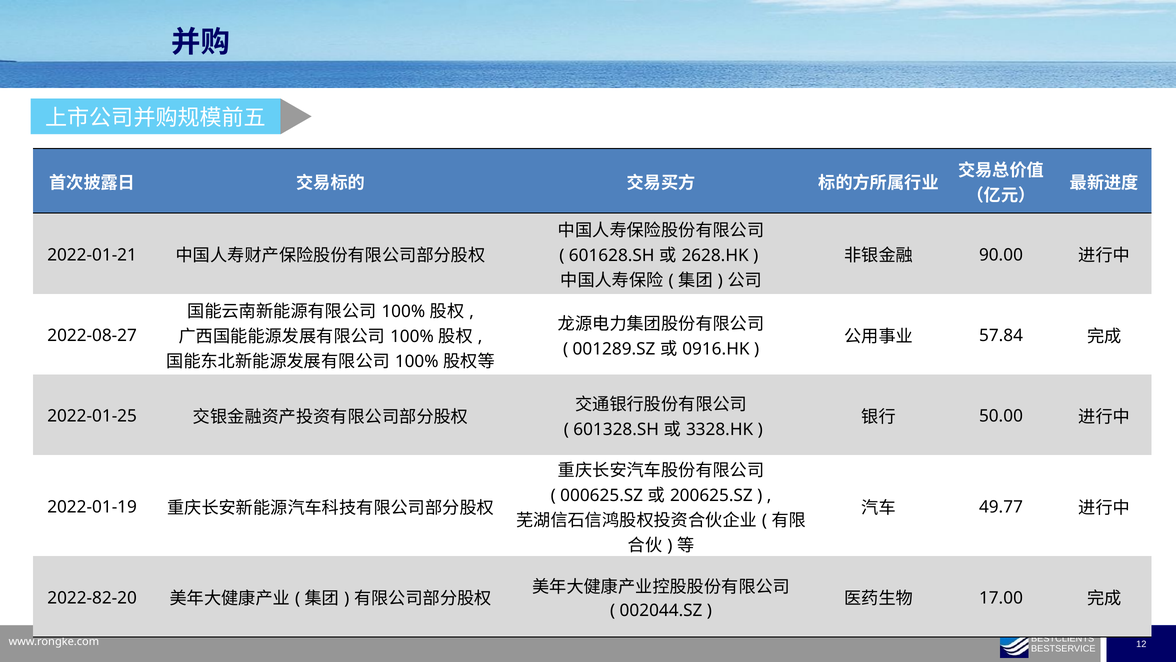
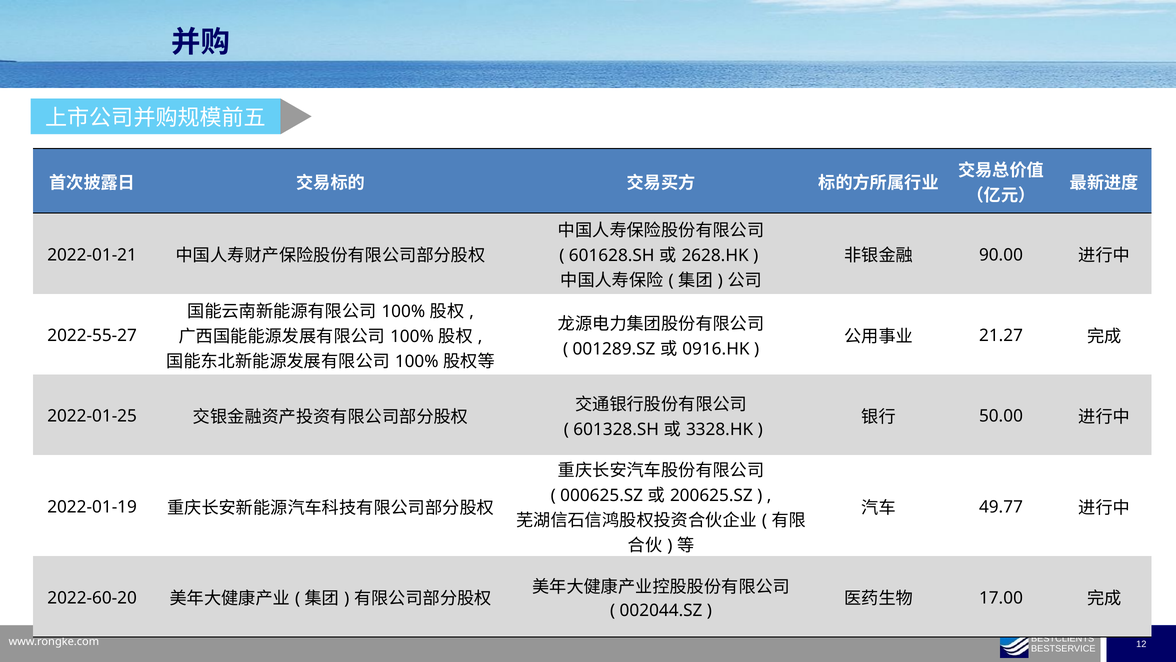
57.84: 57.84 -> 21.27
2022-08-27: 2022-08-27 -> 2022-55-27
2022-82-20: 2022-82-20 -> 2022-60-20
